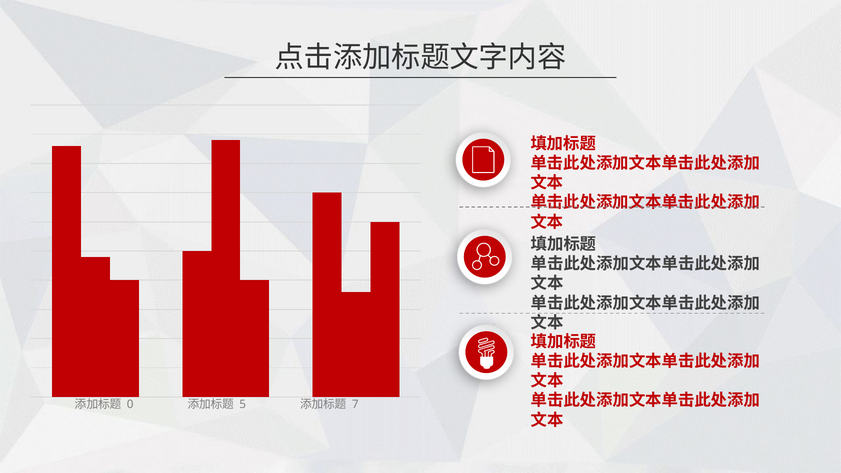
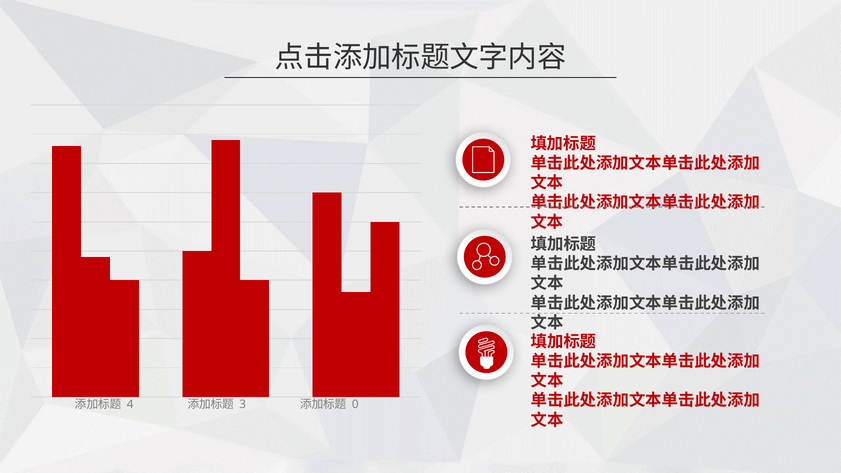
0: 0 -> 4
5: 5 -> 3
7: 7 -> 0
